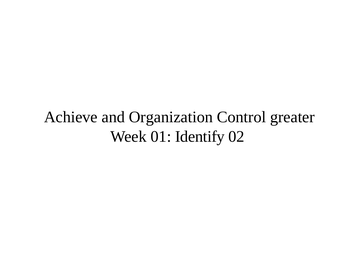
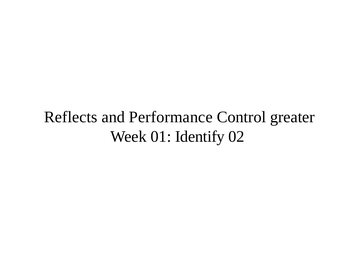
Achieve: Achieve -> Reflects
Organization: Organization -> Performance
